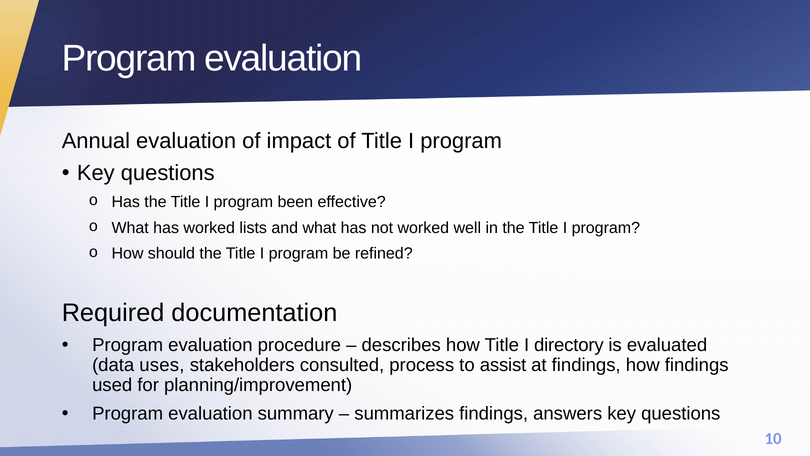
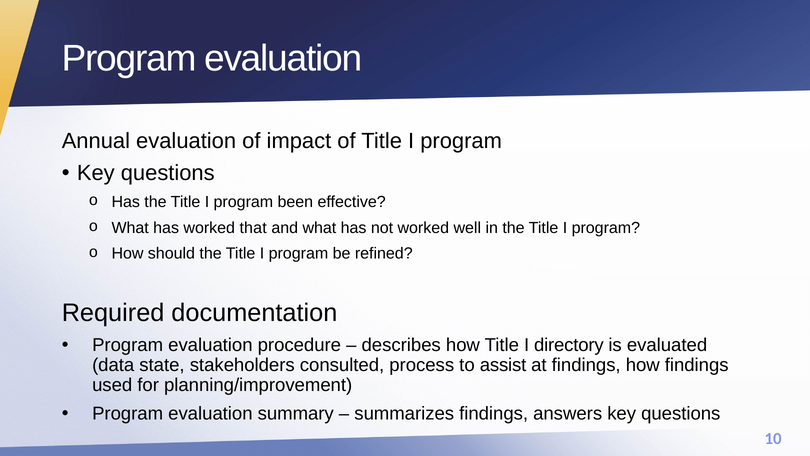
lists: lists -> that
uses: uses -> state
